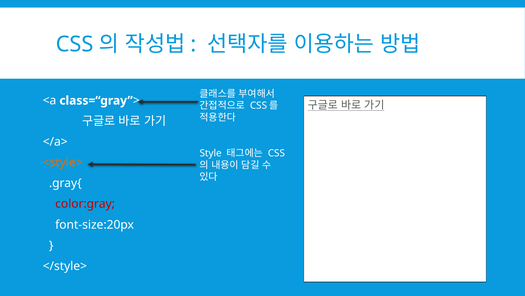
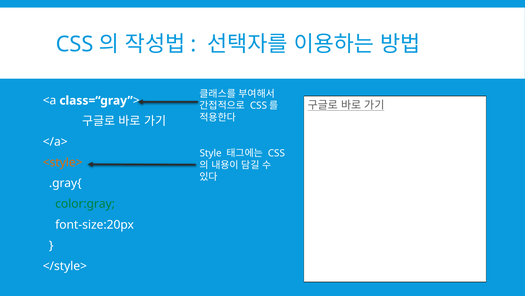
color:gray colour: red -> green
